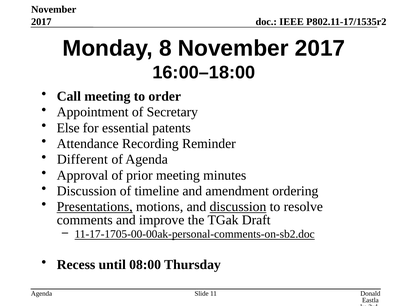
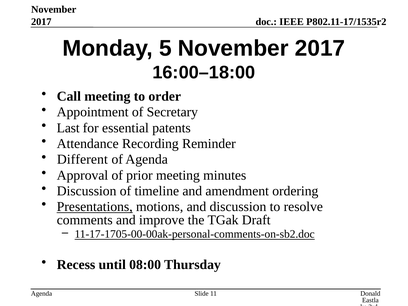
8: 8 -> 5
Else: Else -> Last
discussion at (238, 207) underline: present -> none
